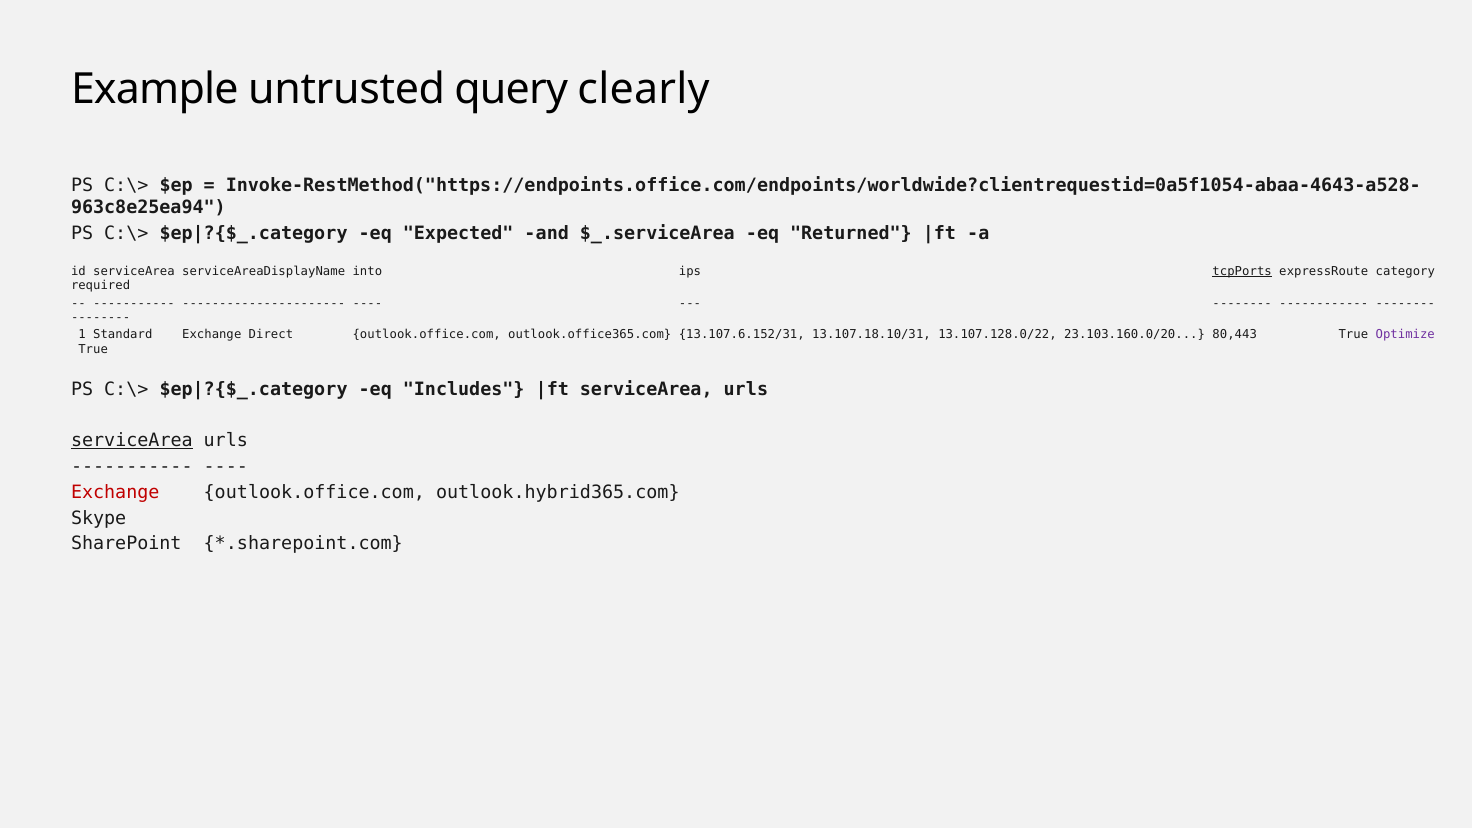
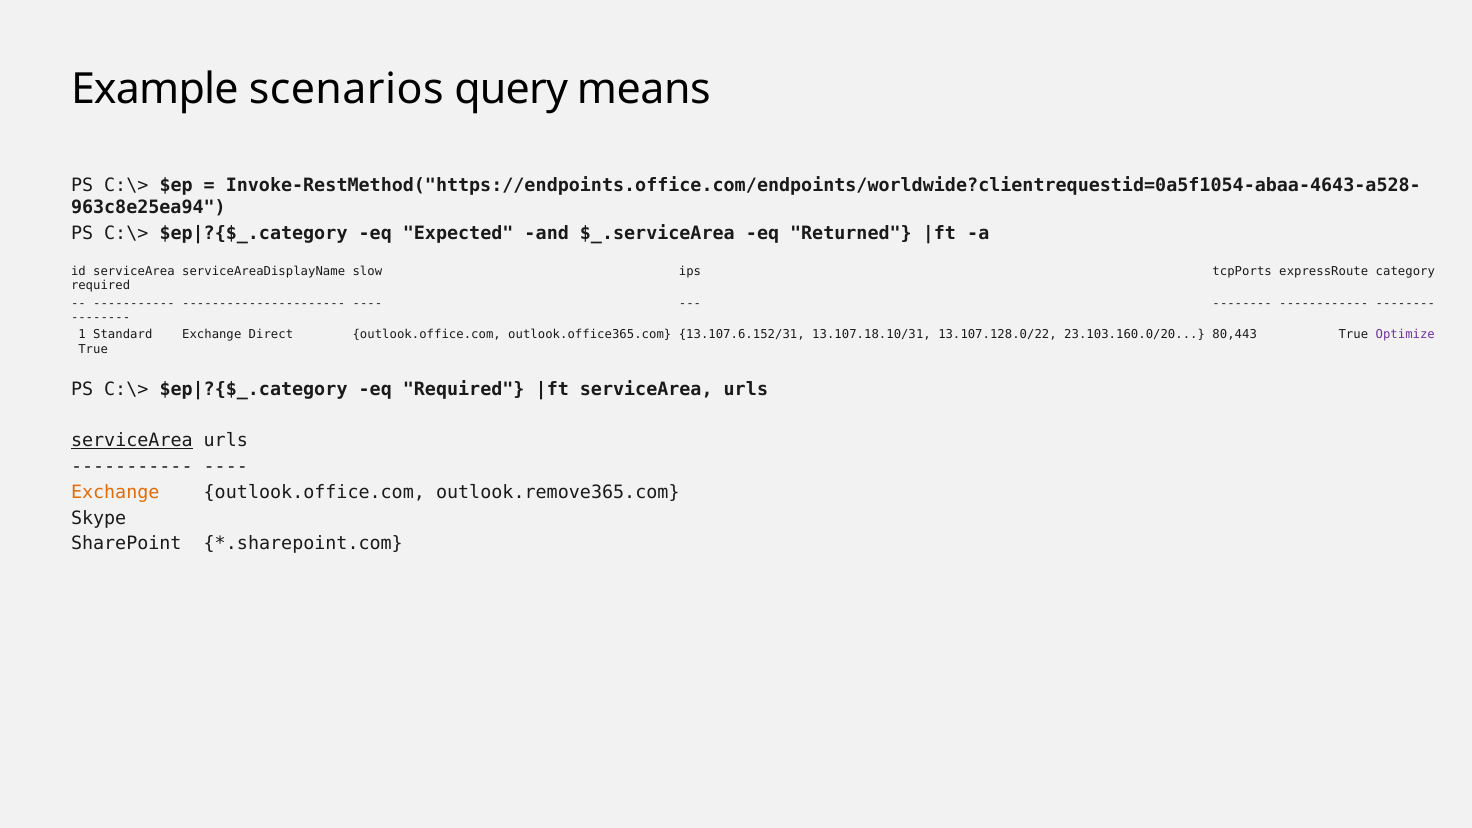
untrusted: untrusted -> scenarios
clearly: clearly -> means
into: into -> slow
tcpPorts underline: present -> none
eq Includes: Includes -> Required
Exchange at (115, 492) colour: red -> orange
outlook.hybrid365.com: outlook.hybrid365.com -> outlook.remove365.com
